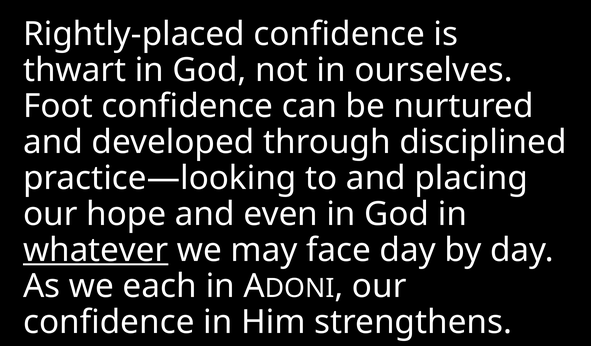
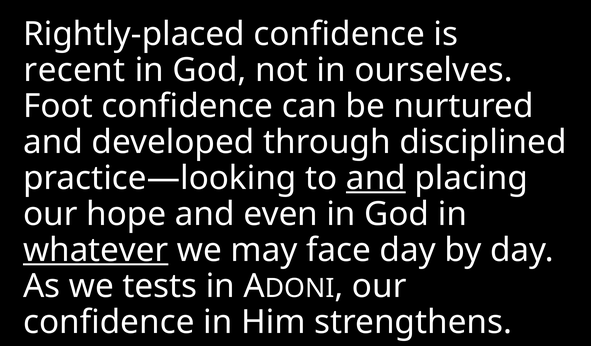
thwart: thwart -> recent
and at (376, 178) underline: none -> present
each: each -> tests
